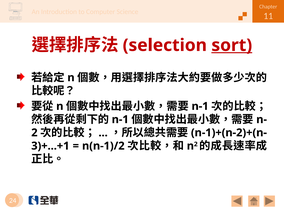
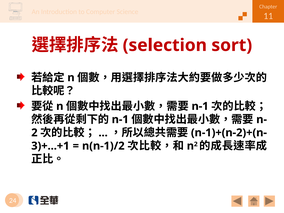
sort underline: present -> none
